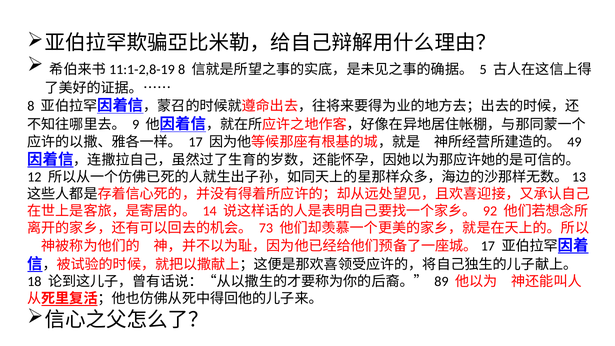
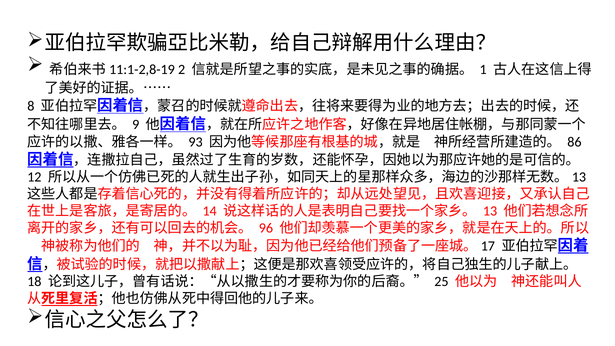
8 at (182, 70): 8 -> 2
5: 5 -> 1
17: 17 -> 93
49: 49 -> 86
92: 92 -> 13
73: 73 -> 96
89: 89 -> 25
